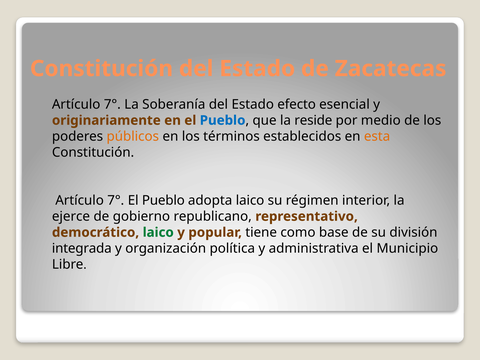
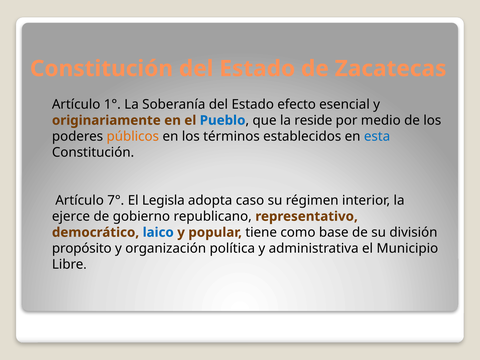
7° at (112, 104): 7° -> 1°
esta colour: orange -> blue
7° El Pueblo: Pueblo -> Legisla
adopta laico: laico -> caso
laico at (158, 232) colour: green -> blue
integrada: integrada -> propósito
